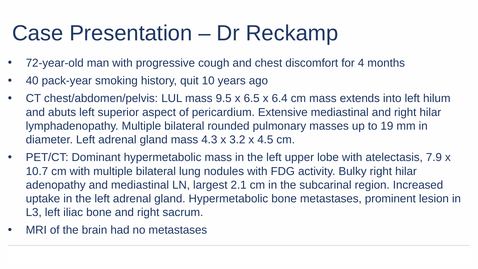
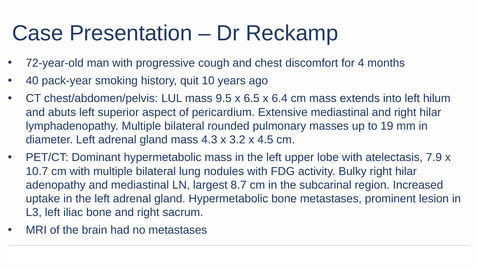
2.1: 2.1 -> 8.7
